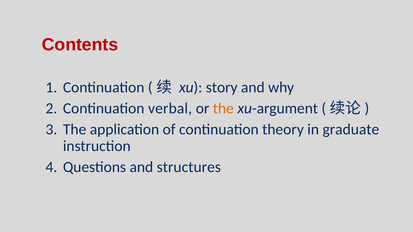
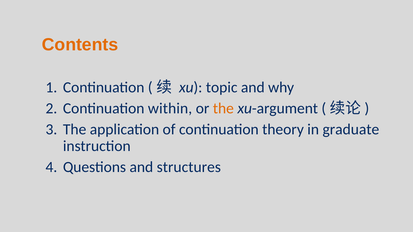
Contents colour: red -> orange
story: story -> topic
verbal: verbal -> within
